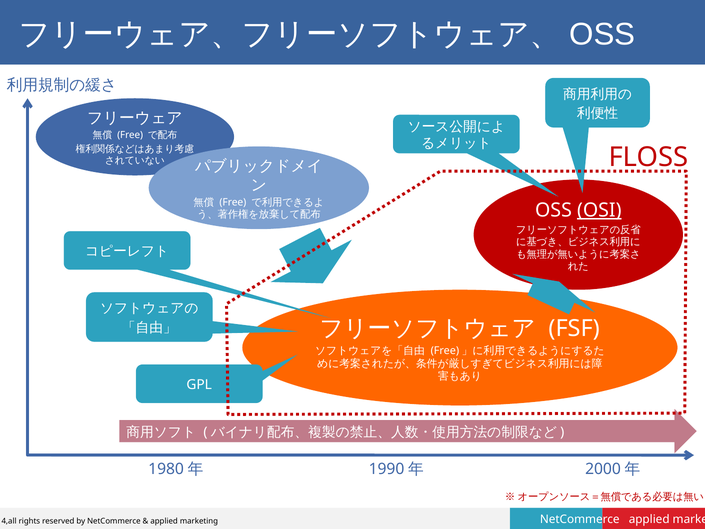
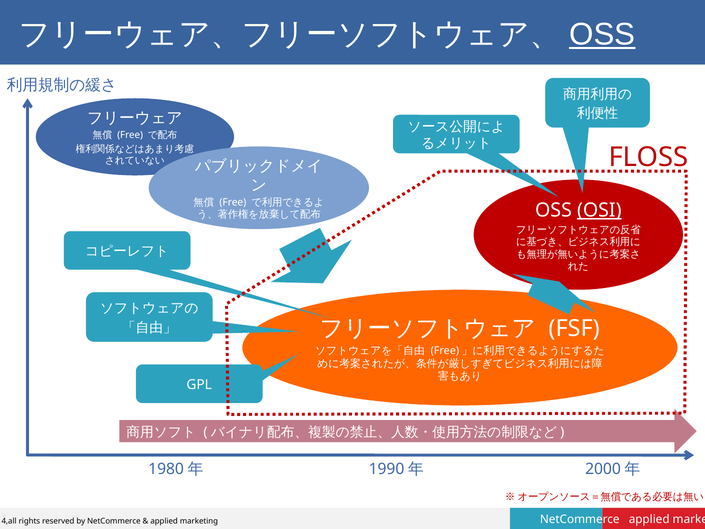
OSS at (602, 34) underline: none -> present
